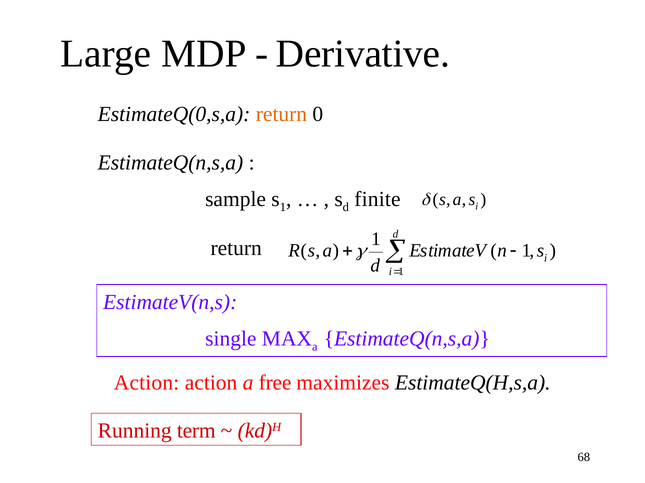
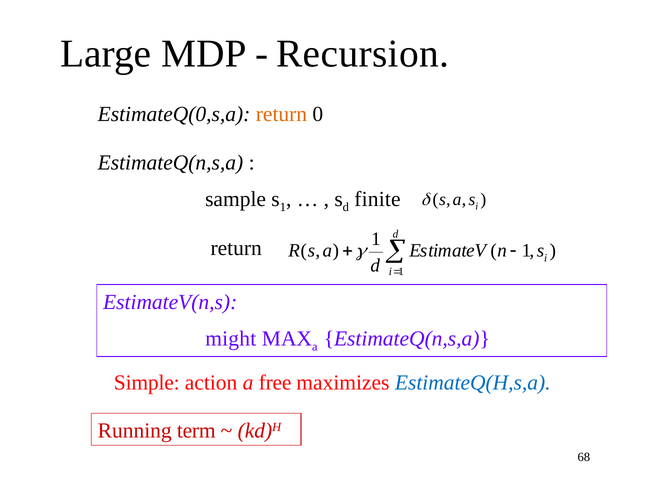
Derivative: Derivative -> Recursion
single: single -> might
Action at (147, 383): Action -> Simple
EstimateQ(H,s,a colour: black -> blue
